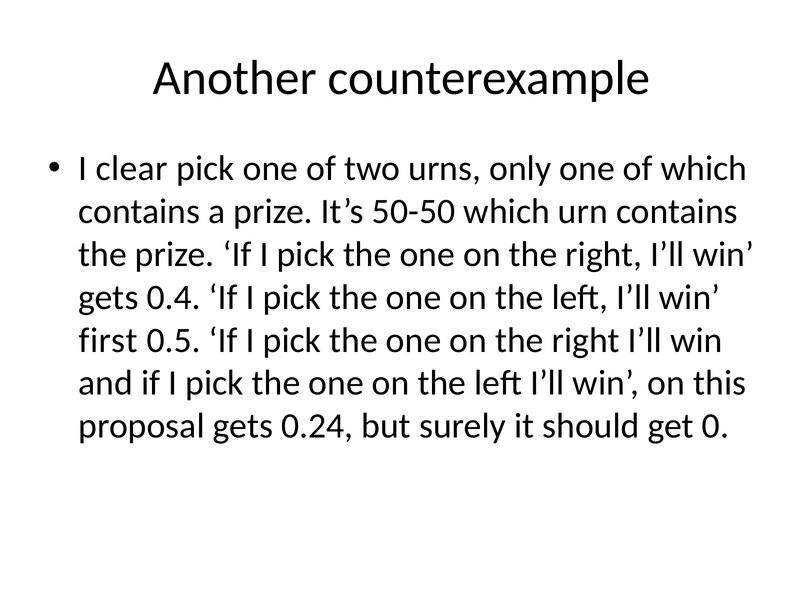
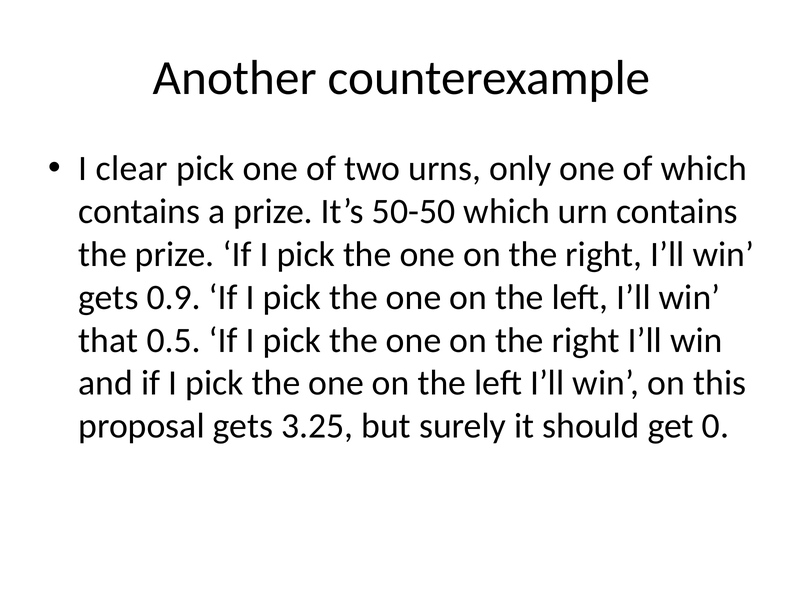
0.4: 0.4 -> 0.9
first: first -> that
0.24: 0.24 -> 3.25
